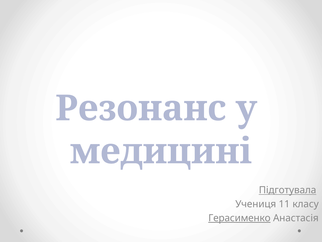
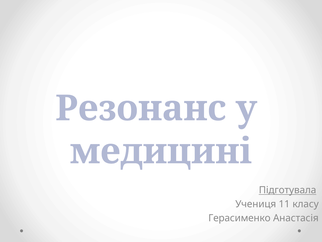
Герасименко underline: present -> none
